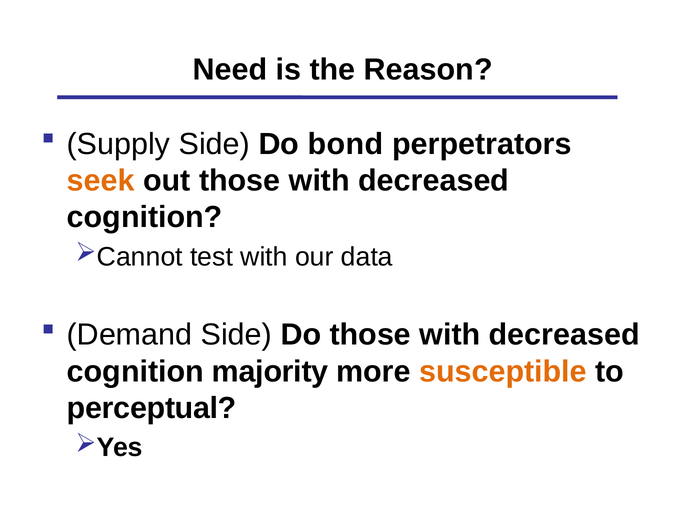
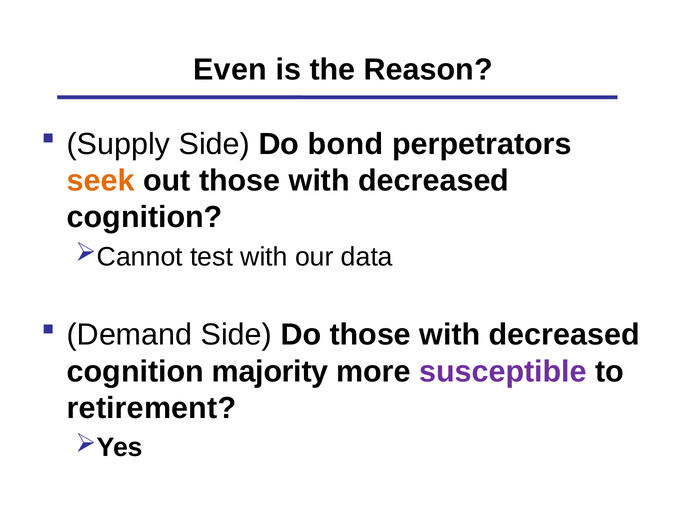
Need: Need -> Even
susceptible colour: orange -> purple
perceptual: perceptual -> retirement
